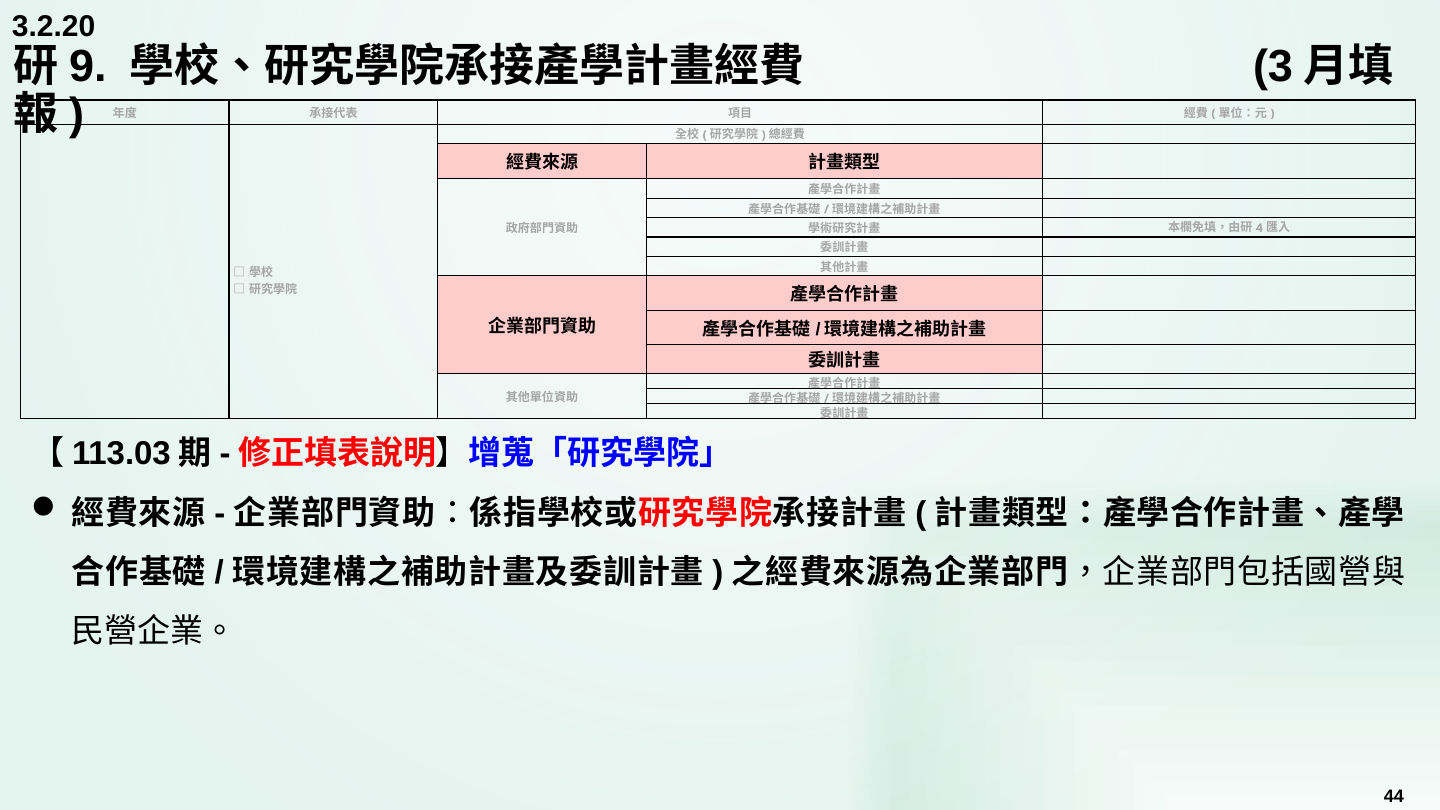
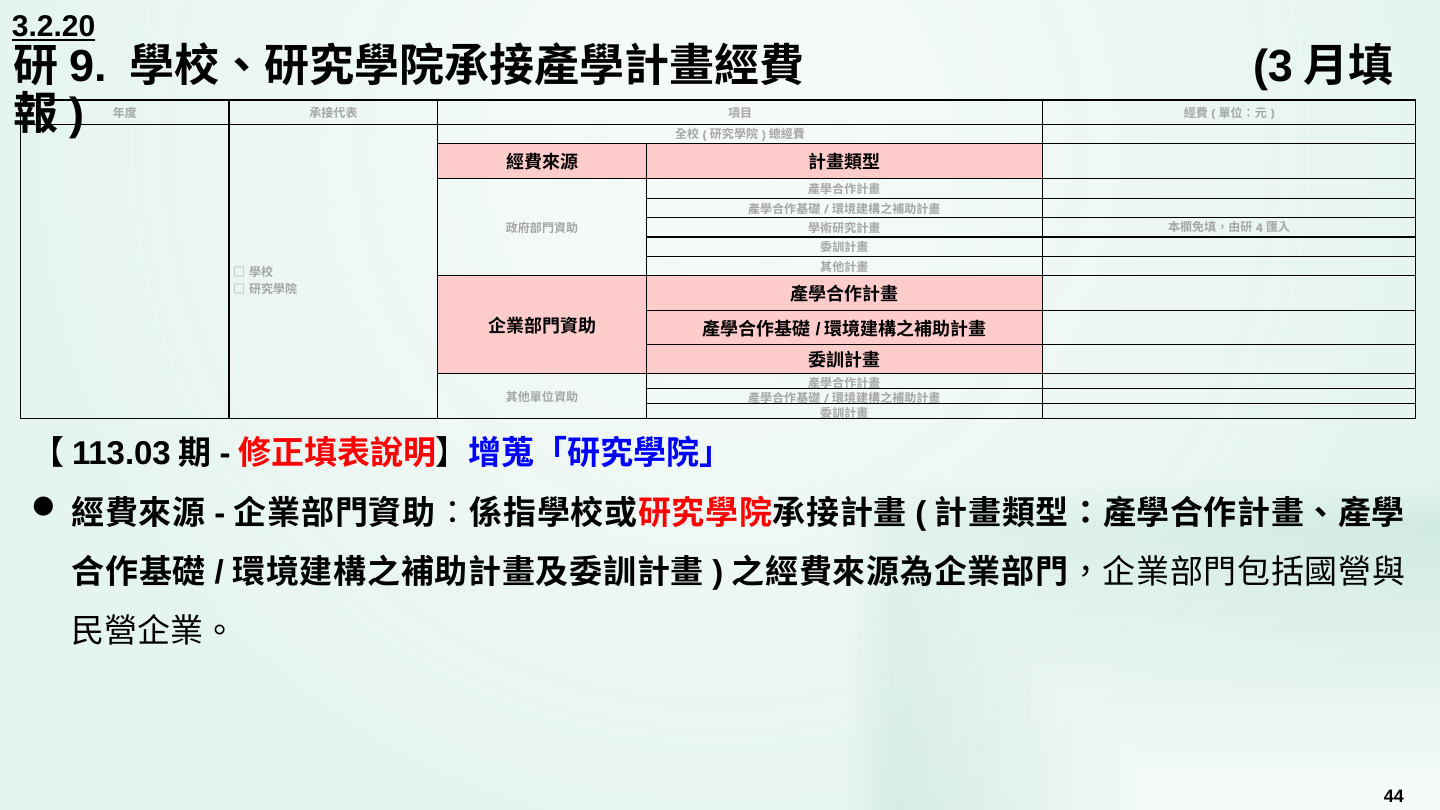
3.2.20 underline: none -> present
